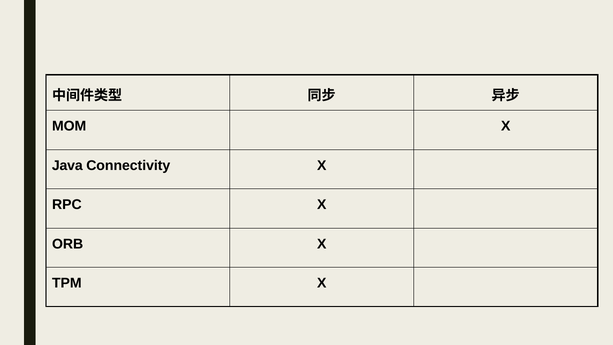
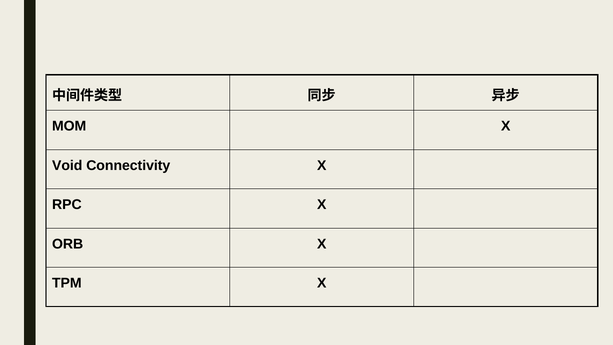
Java: Java -> Void
